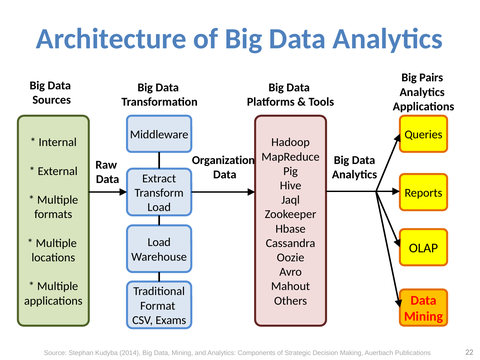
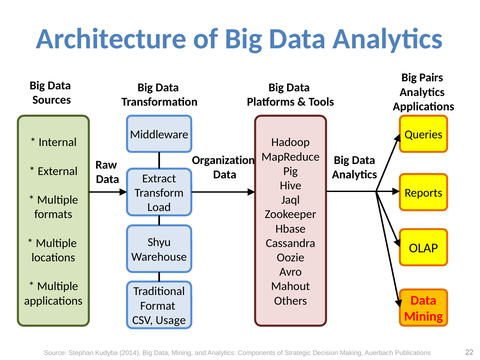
Load at (159, 242): Load -> Shyu
Exams: Exams -> Usage
